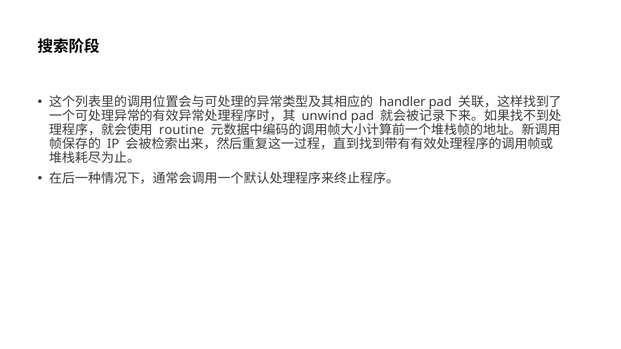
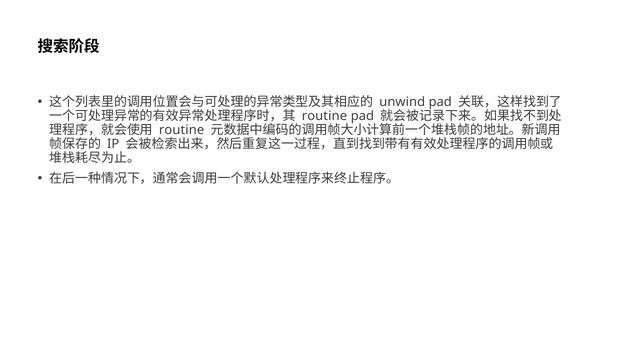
handler: handler -> unwind
unwind at (324, 116): unwind -> routine
